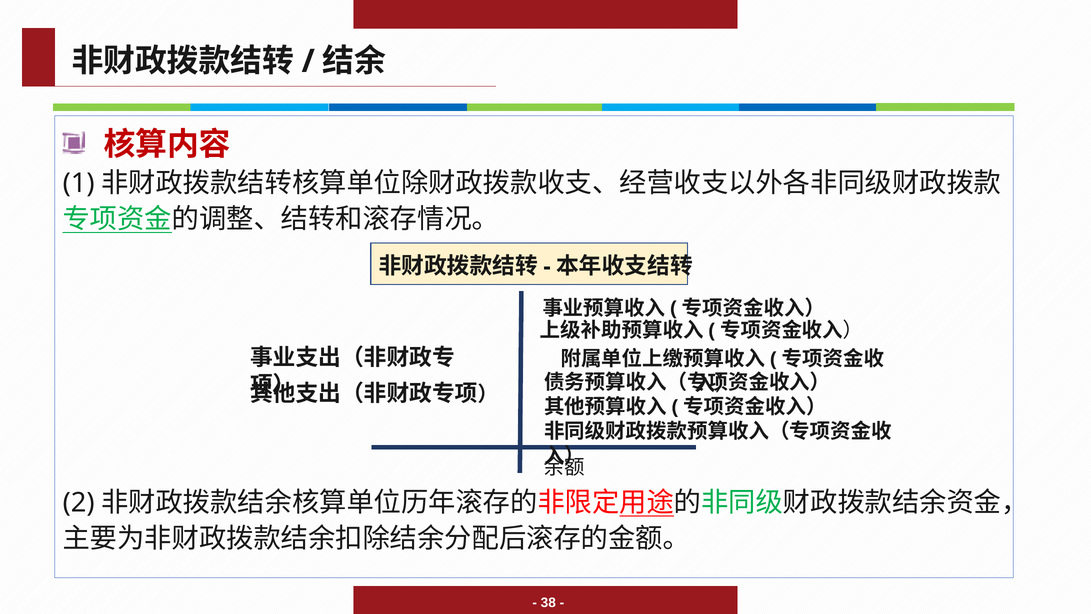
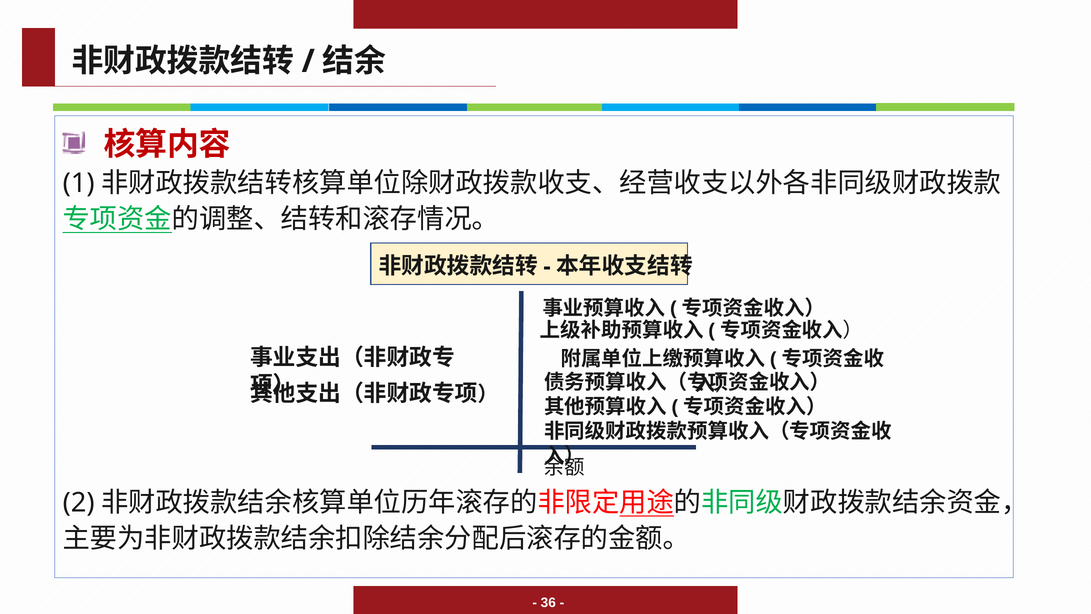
38: 38 -> 36
